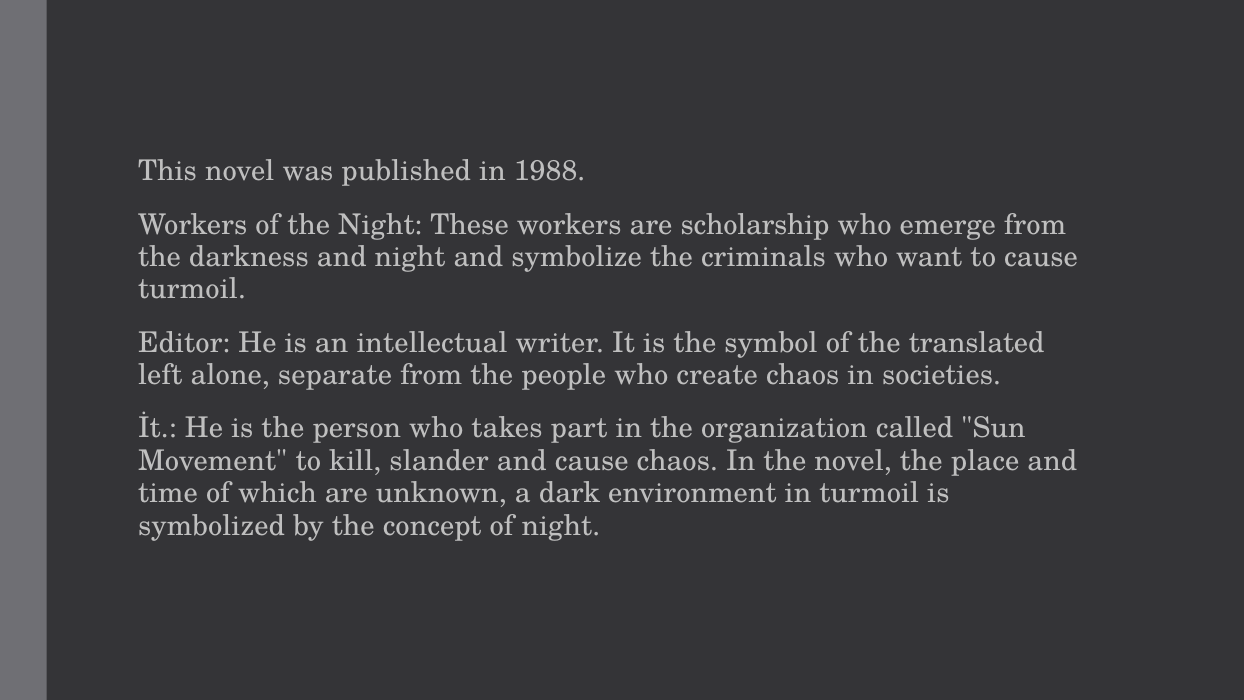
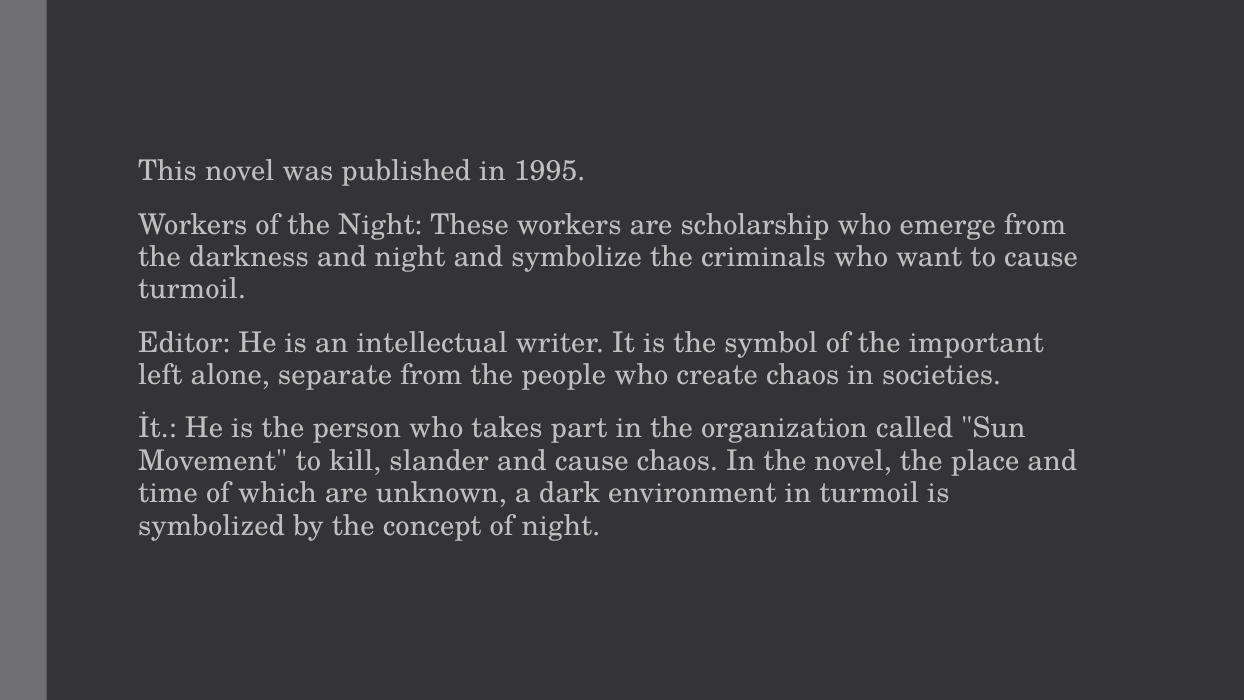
1988: 1988 -> 1995
translated: translated -> important
